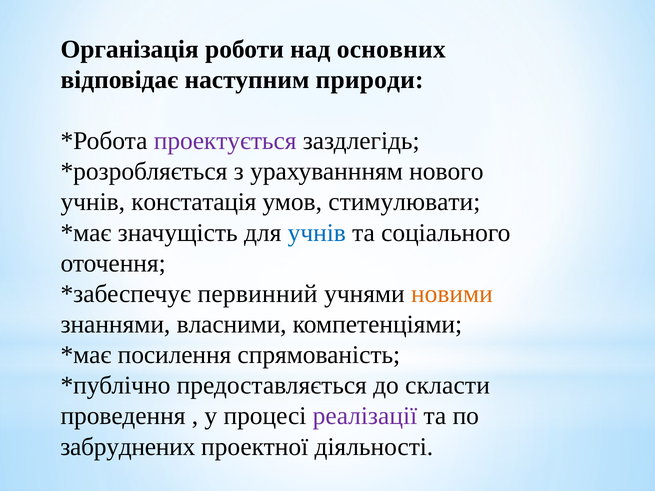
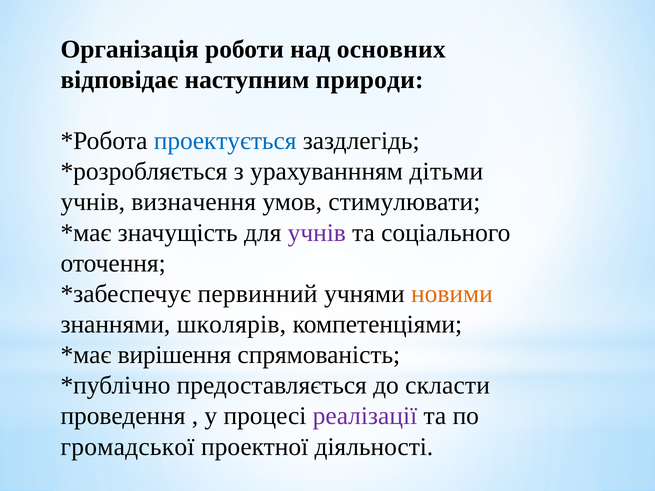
проектується colour: purple -> blue
нового: нового -> дітьми
констатація: констатація -> визначення
учнів at (317, 233) colour: blue -> purple
власними: власними -> школярів
посилення: посилення -> вирішення
забруднених: забруднених -> громадської
